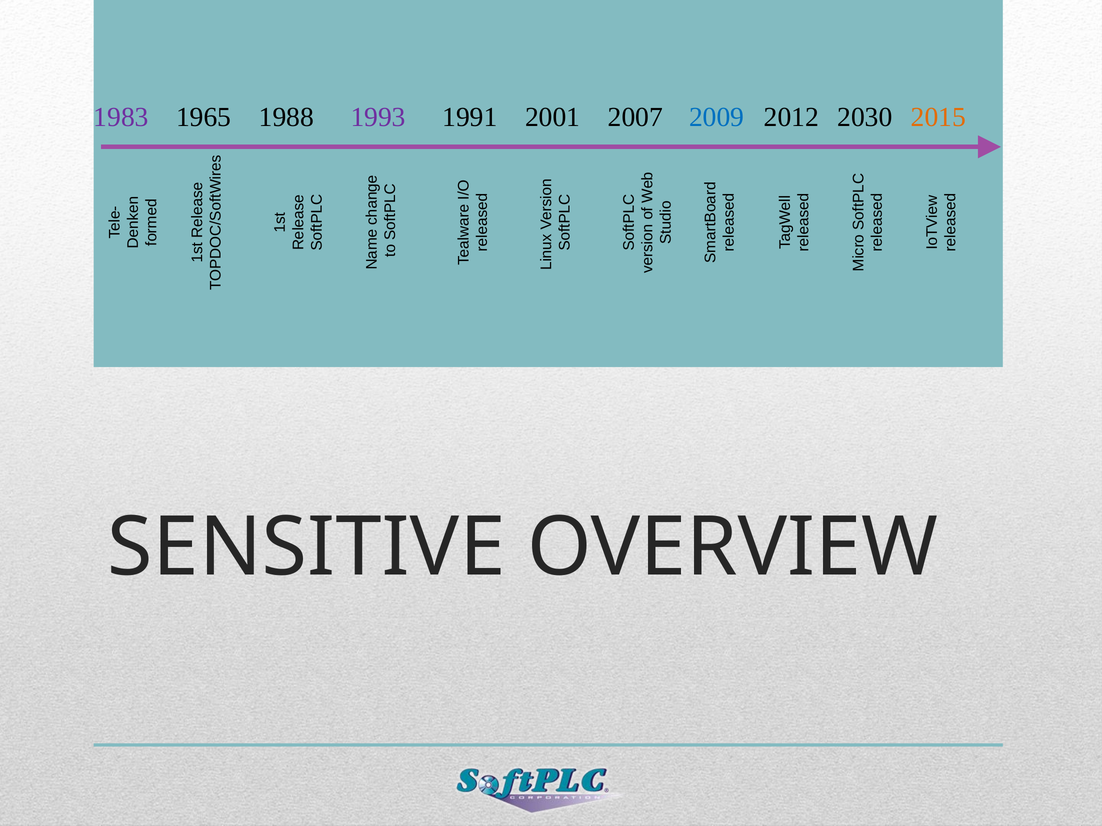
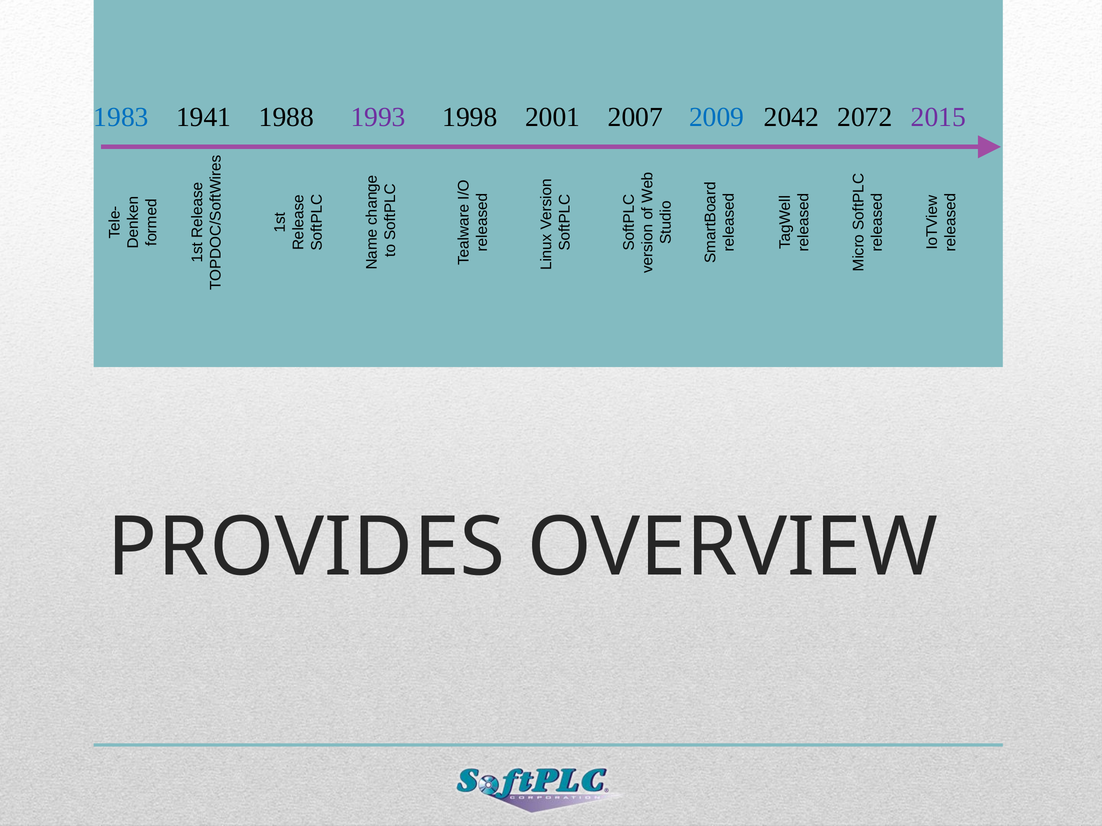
1983 colour: purple -> blue
1965: 1965 -> 1941
1991: 1991 -> 1998
2012: 2012 -> 2042
2030: 2030 -> 2072
2015 colour: orange -> purple
SENSITIVE: SENSITIVE -> PROVIDES
